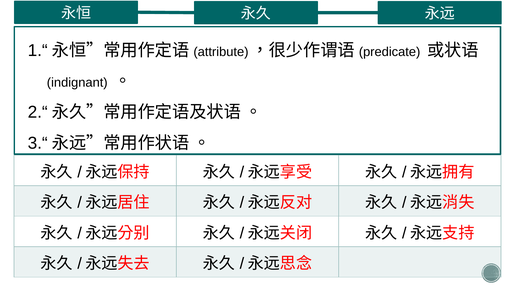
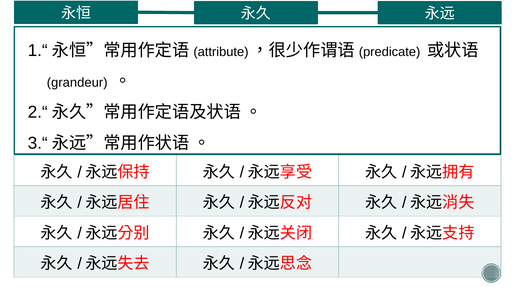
indignant: indignant -> grandeur
